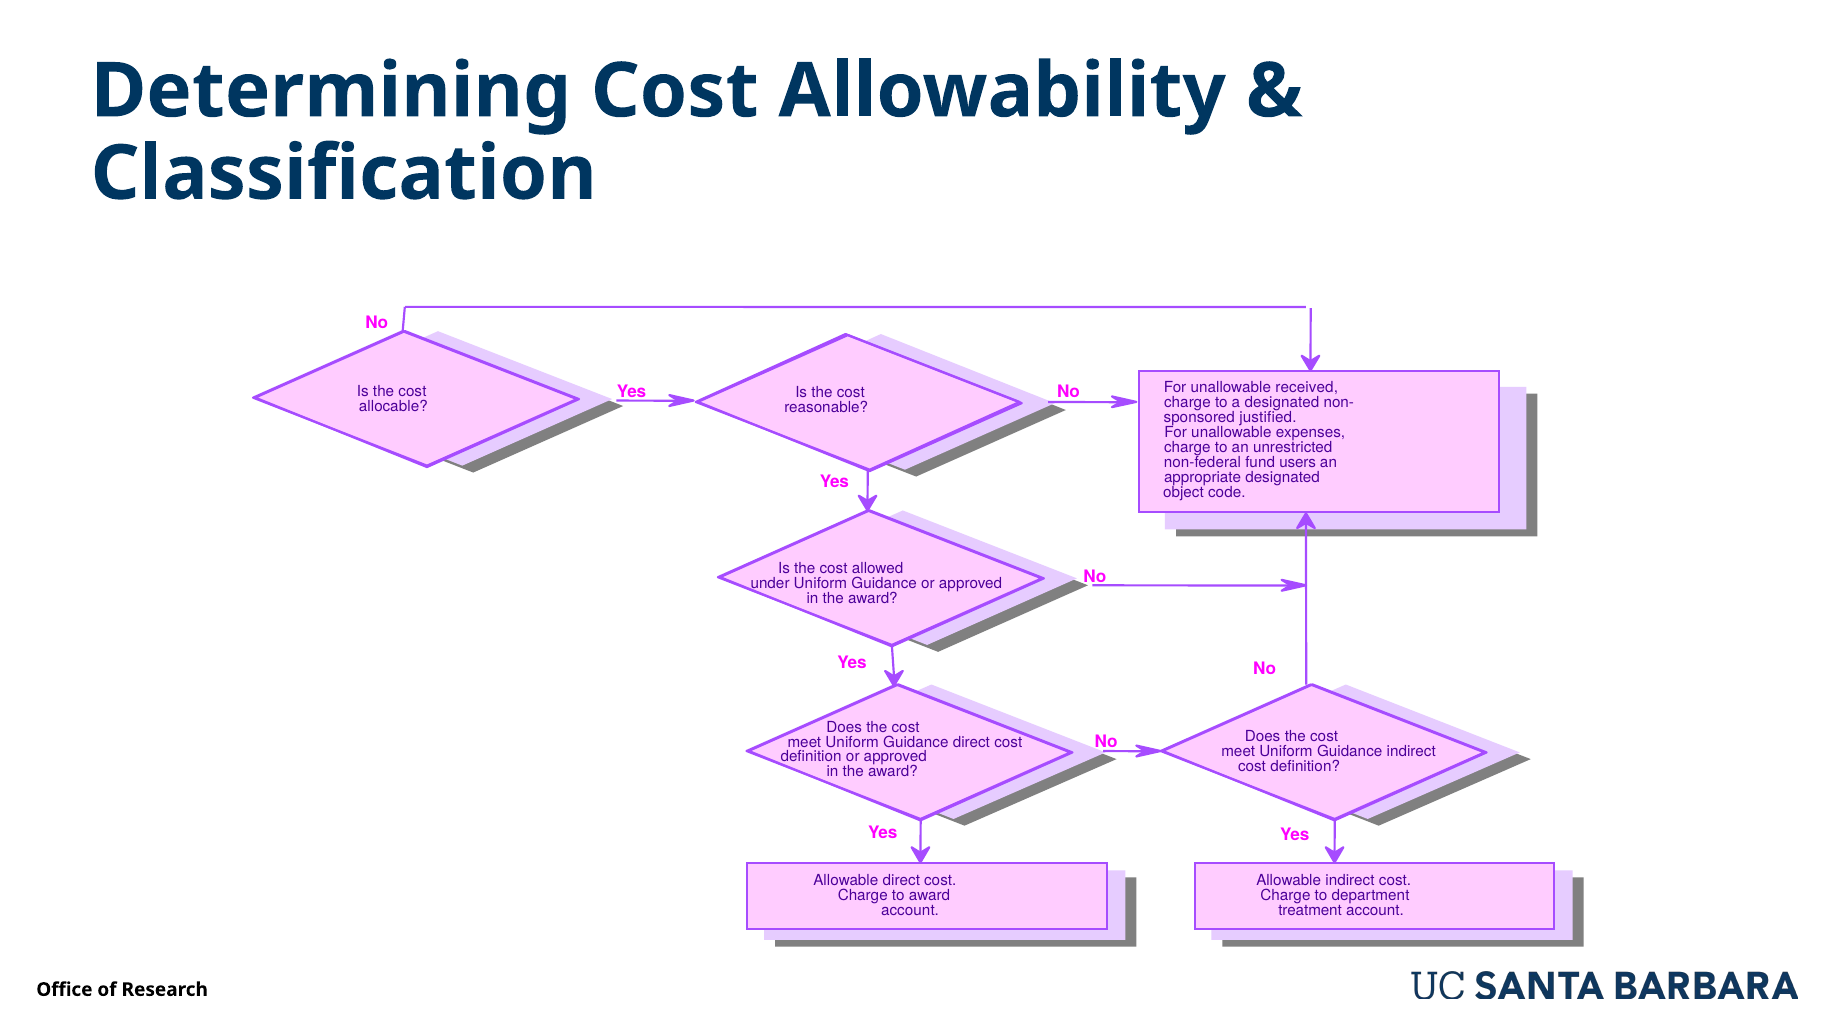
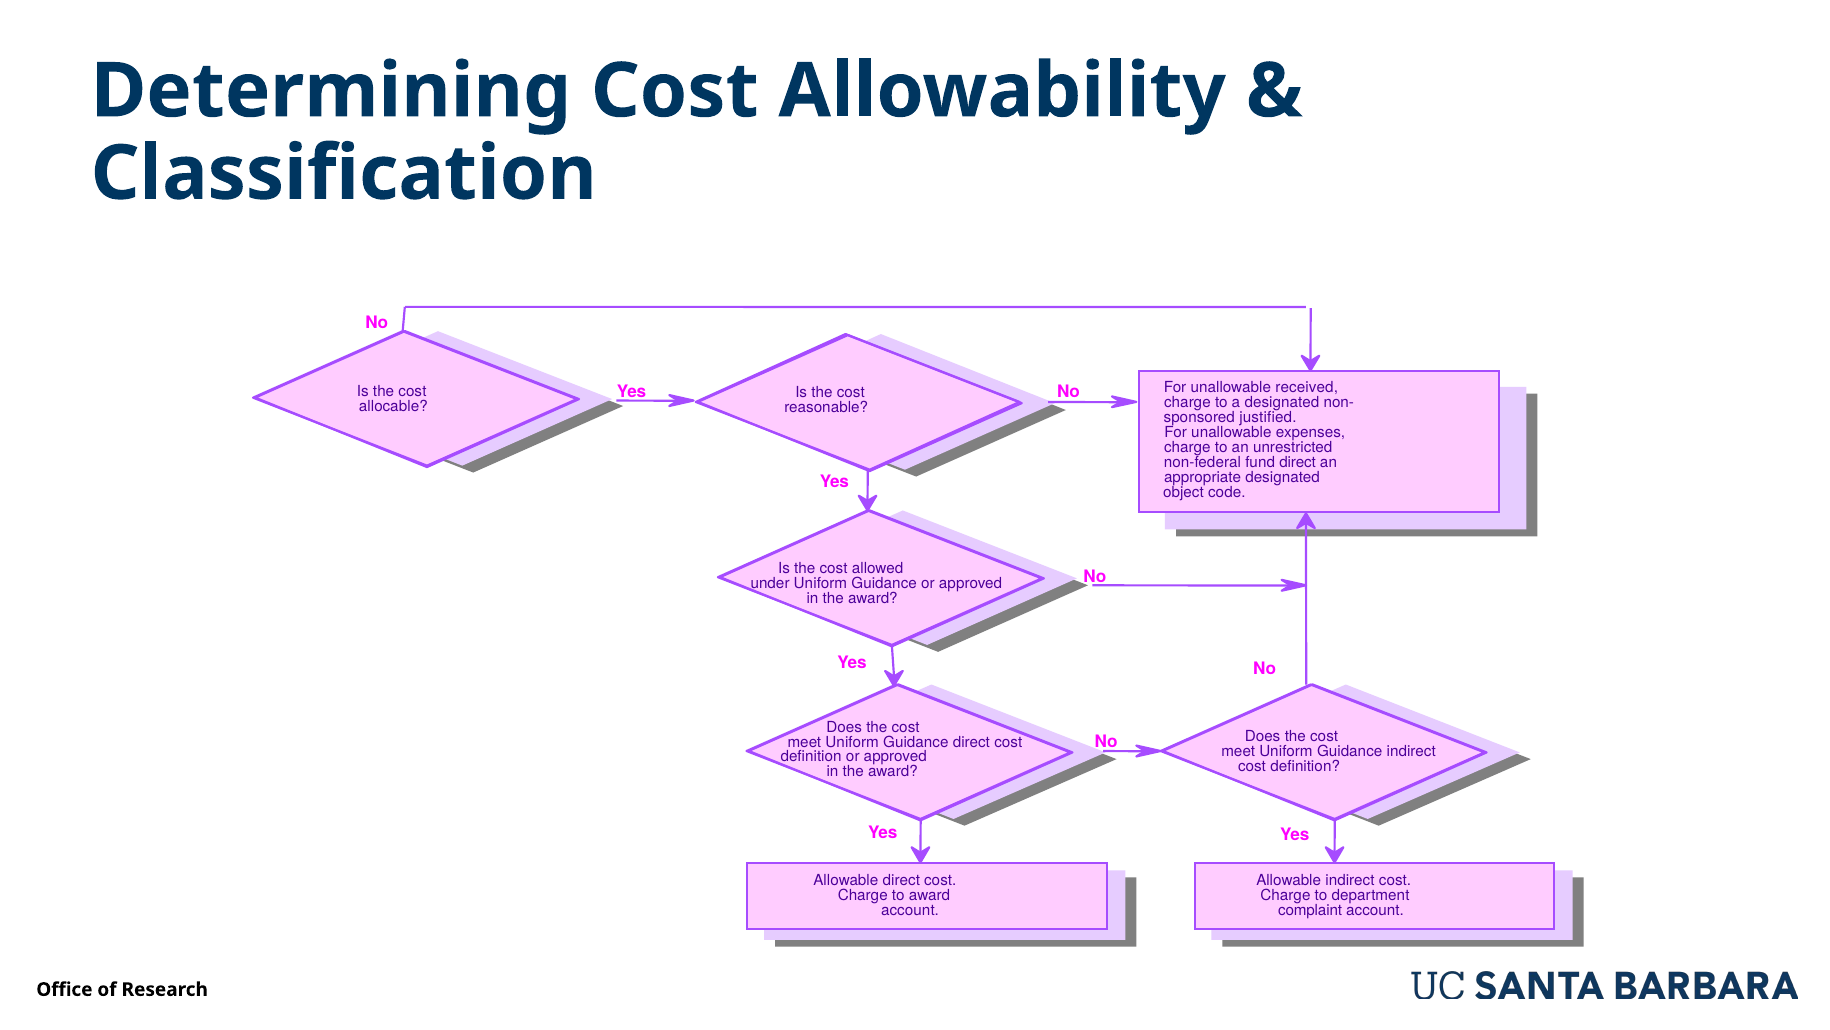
fund users: users -> direct
treatment: treatment -> complaint
